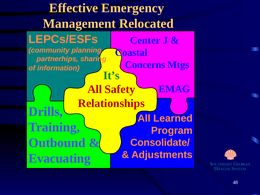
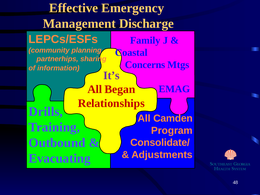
Relocated: Relocated -> Discharge
Center: Center -> Family
It’s colour: green -> purple
Safety: Safety -> Began
Learned: Learned -> Camden
